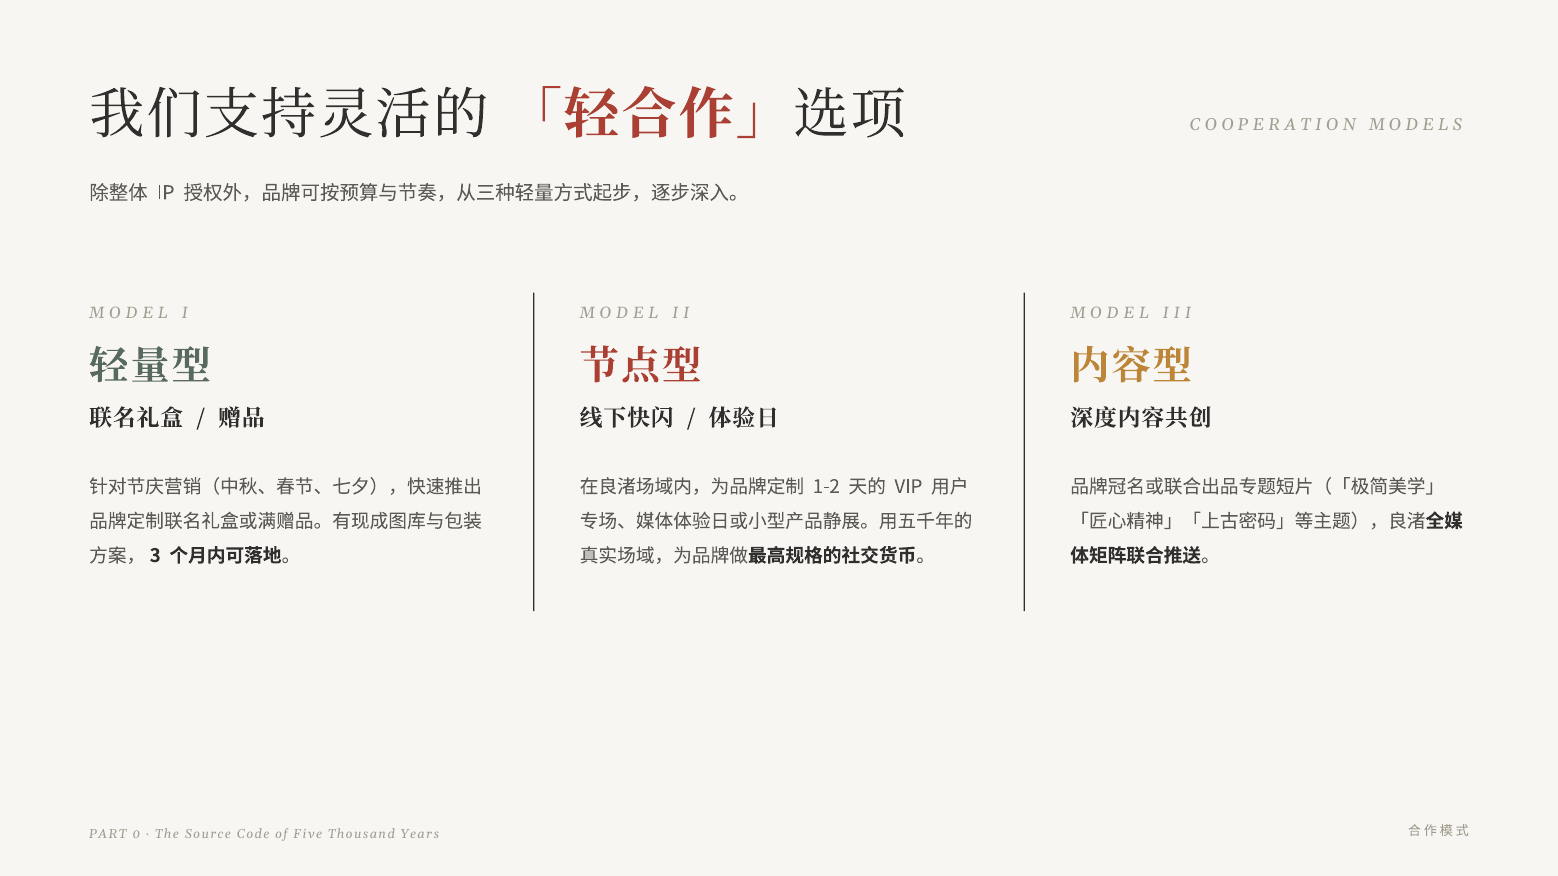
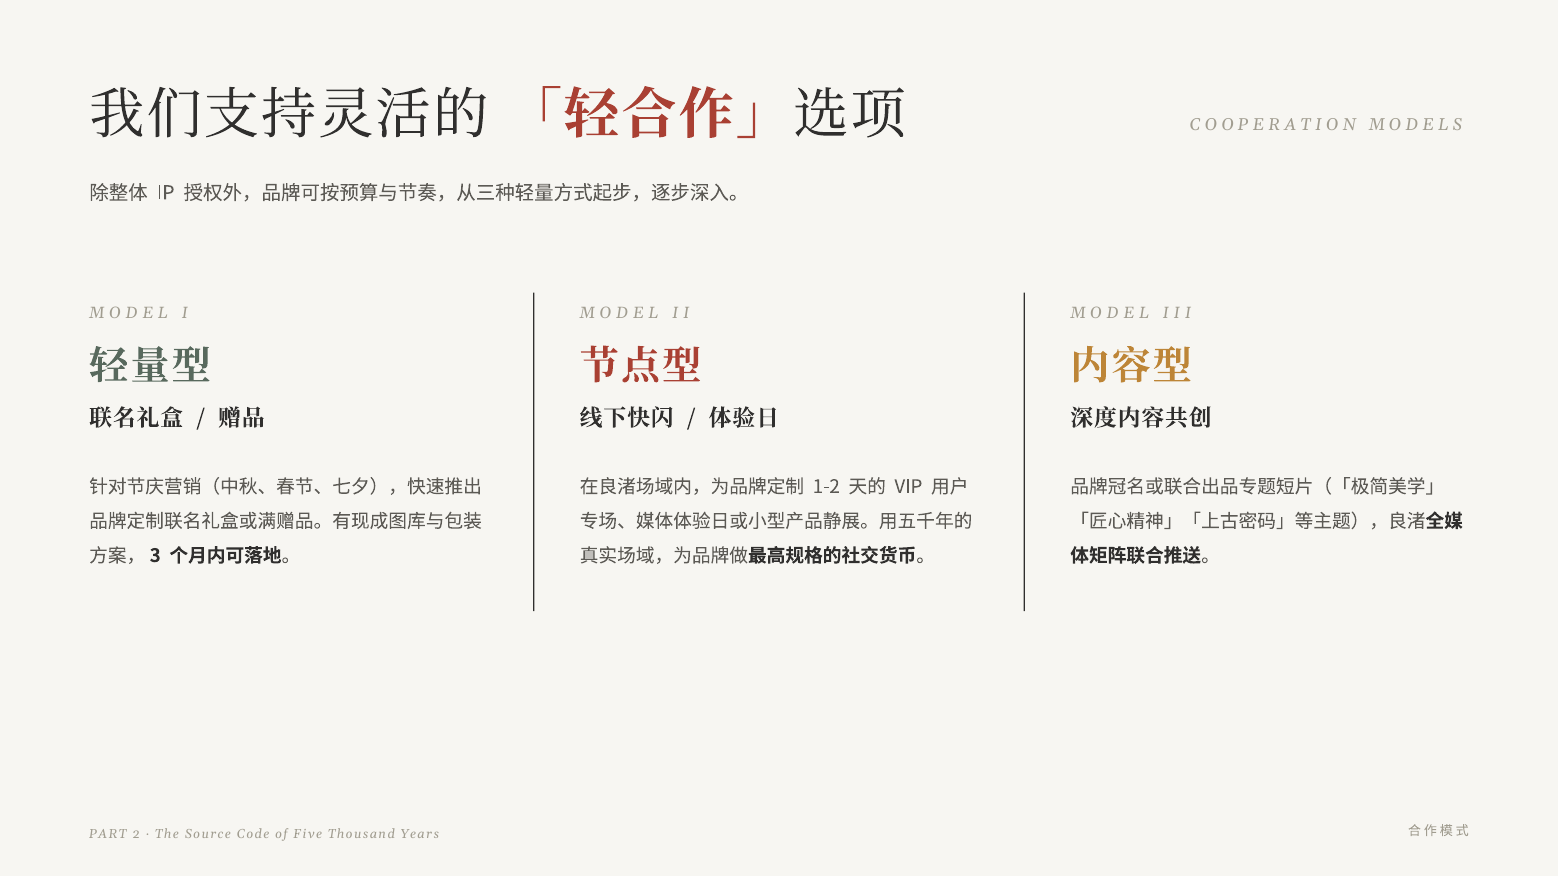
0: 0 -> 2
